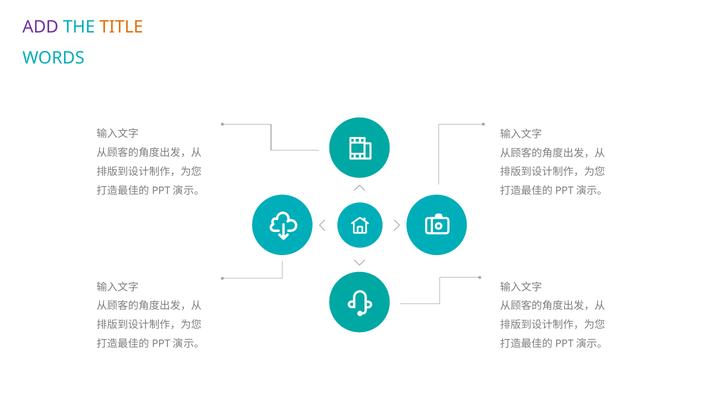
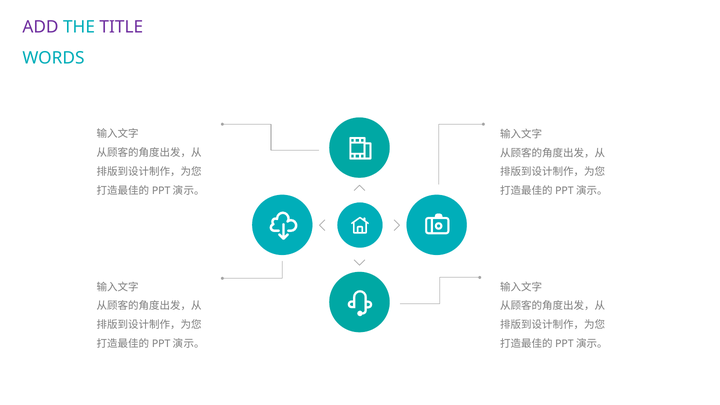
TITLE colour: orange -> purple
